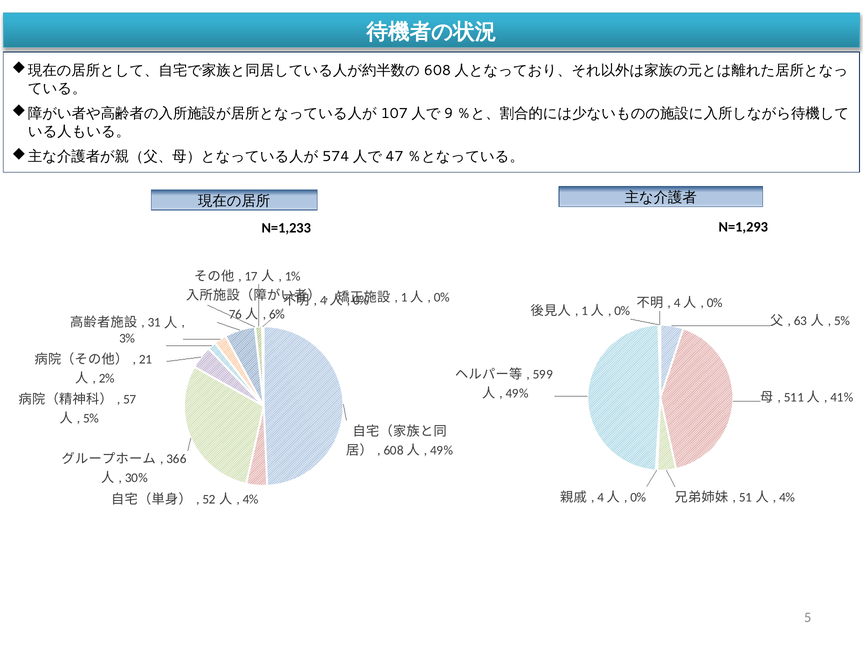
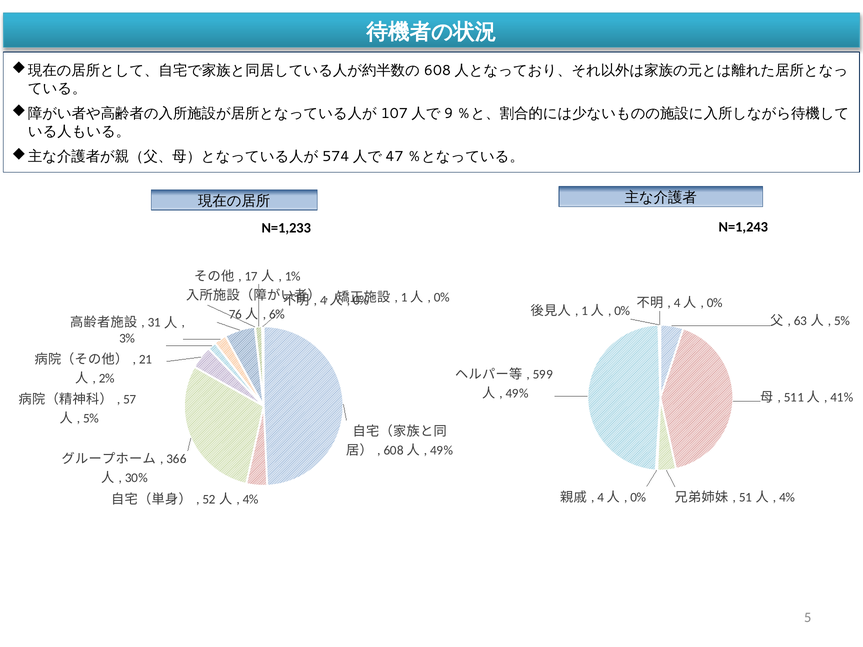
N=1,293: N=1,293 -> N=1,243
